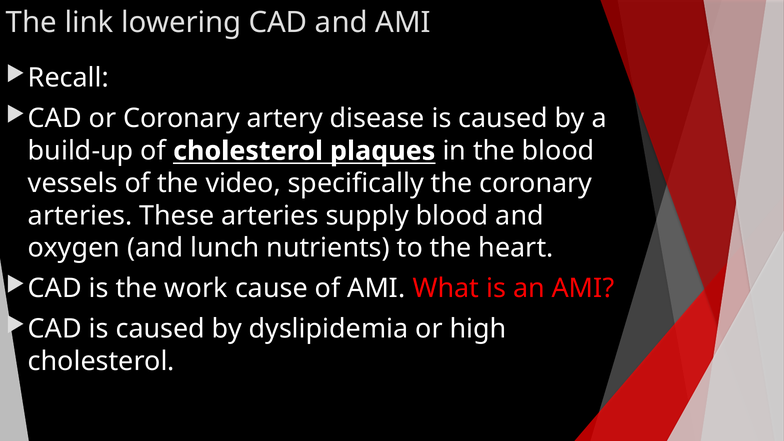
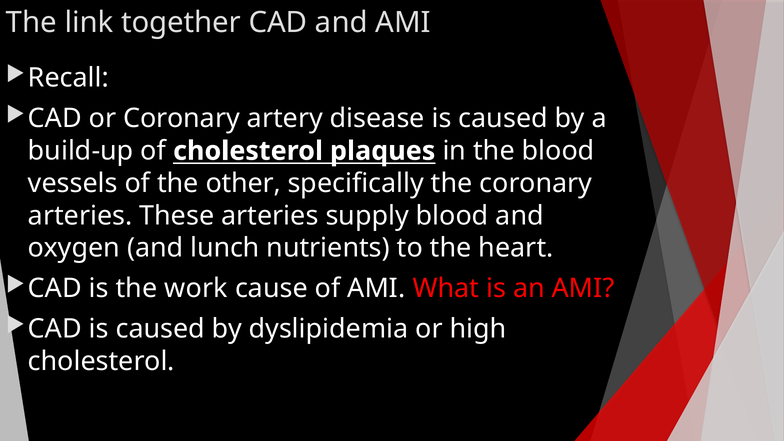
lowering: lowering -> together
video: video -> other
